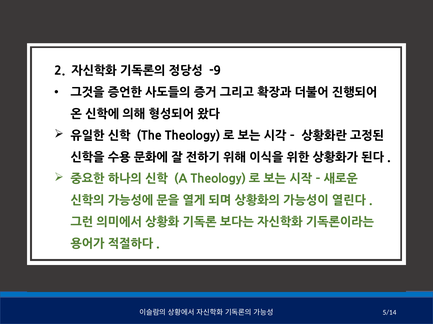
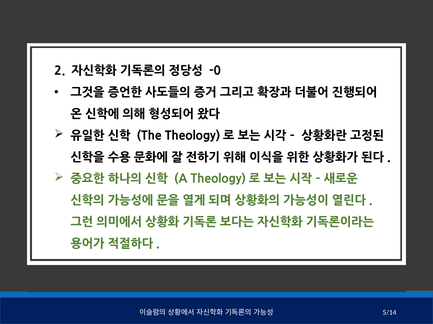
-9: -9 -> -0
